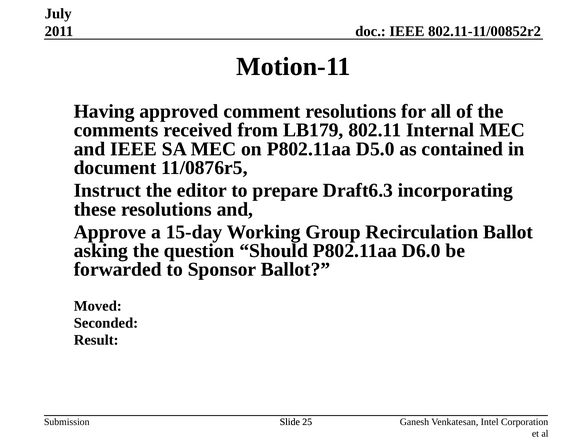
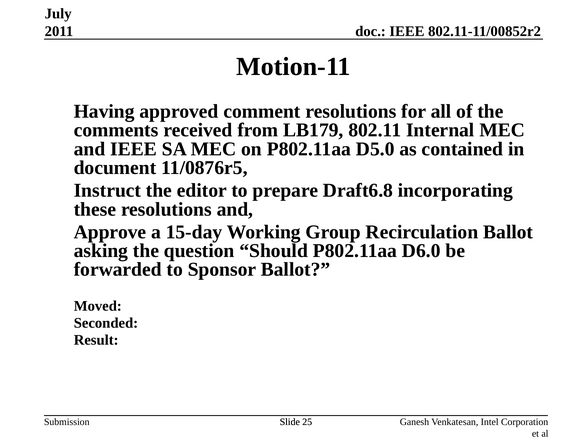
Draft6.3: Draft6.3 -> Draft6.8
